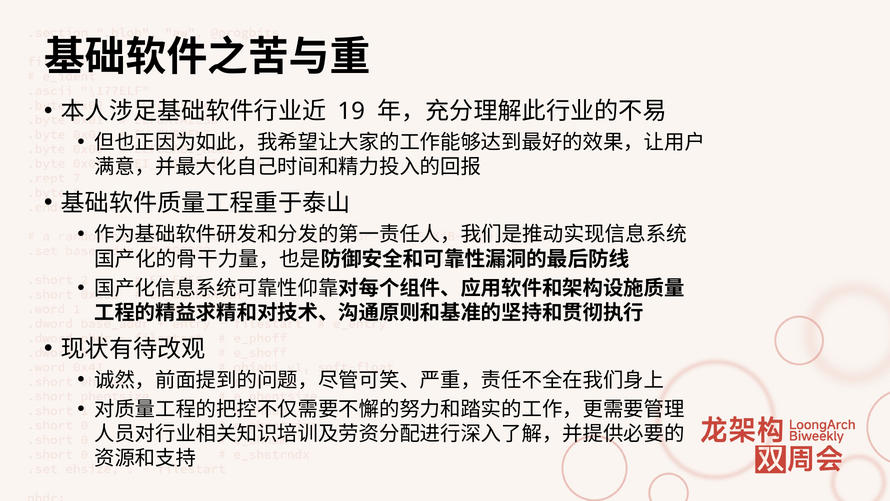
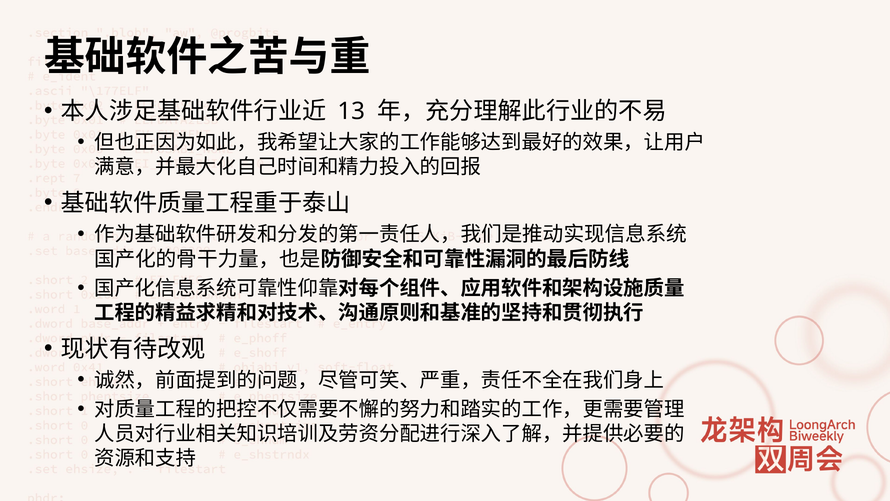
19: 19 -> 13
